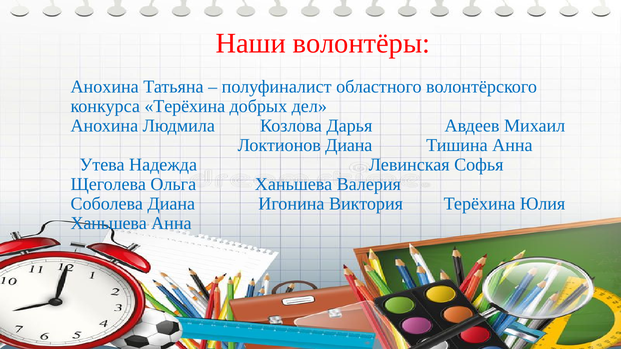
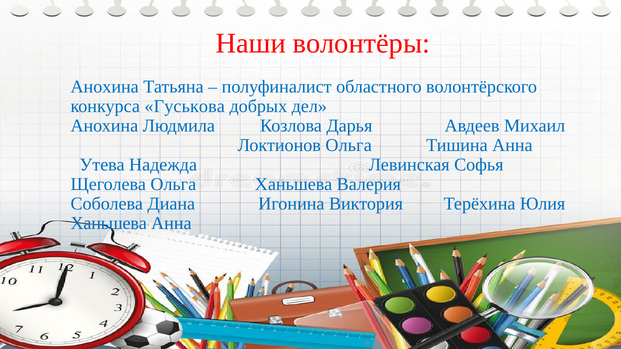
конкурса Терёхина: Терёхина -> Гуськова
Локтионов Диана: Диана -> Ольга
